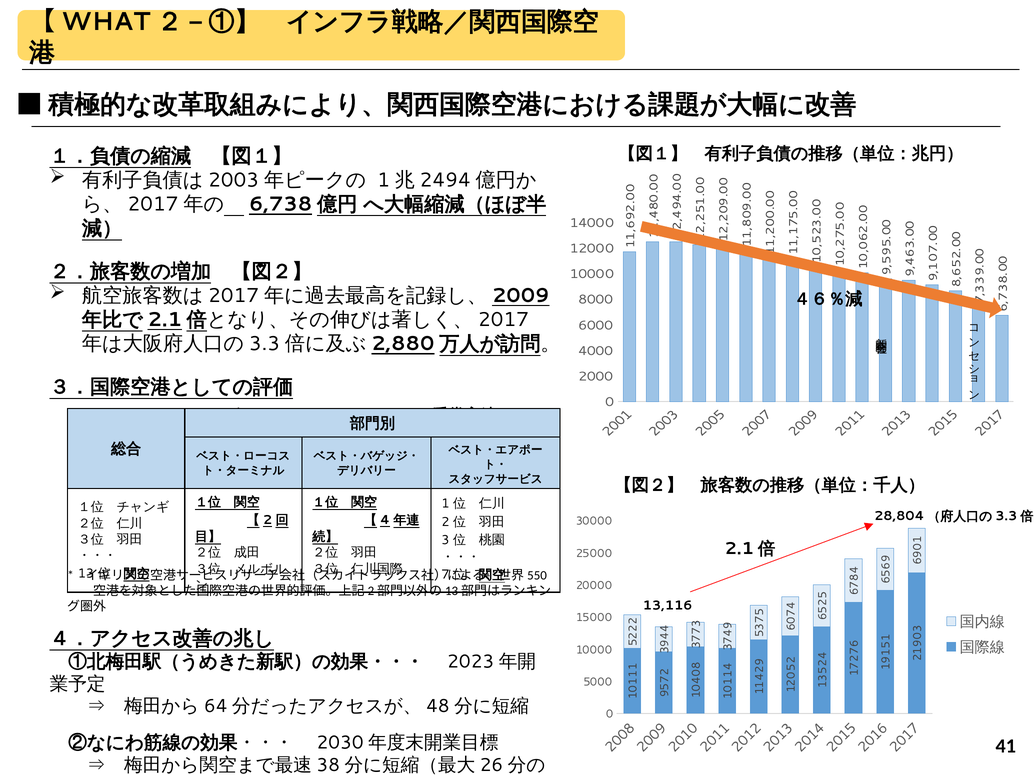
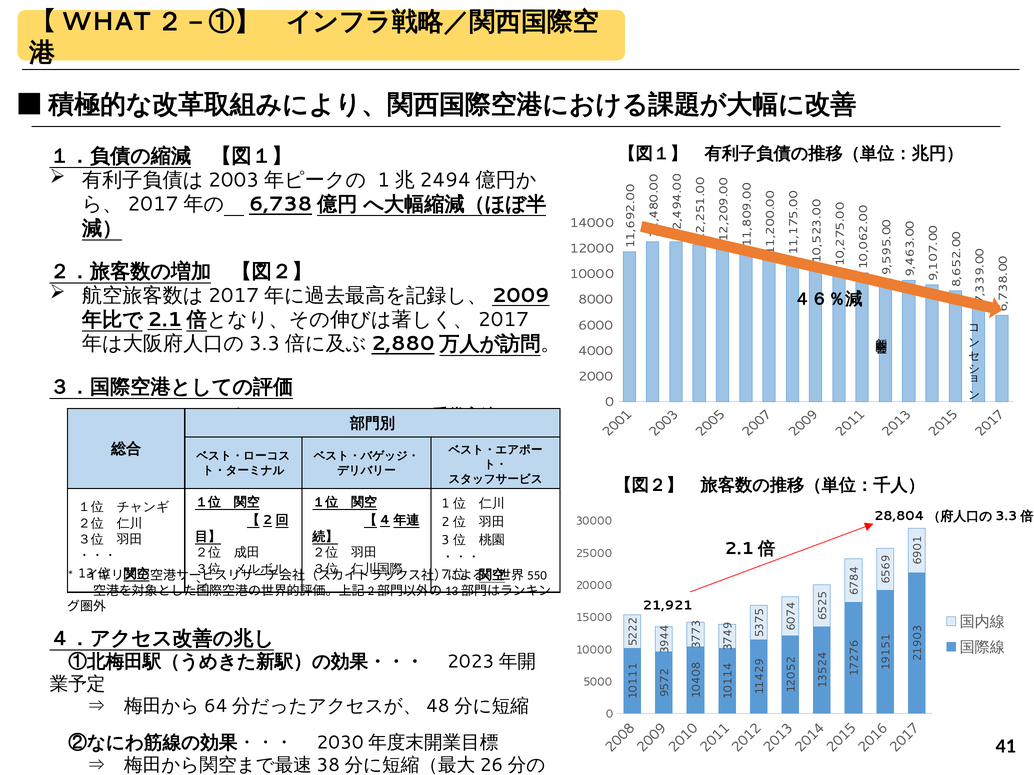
13,116: 13,116 -> 21,921
